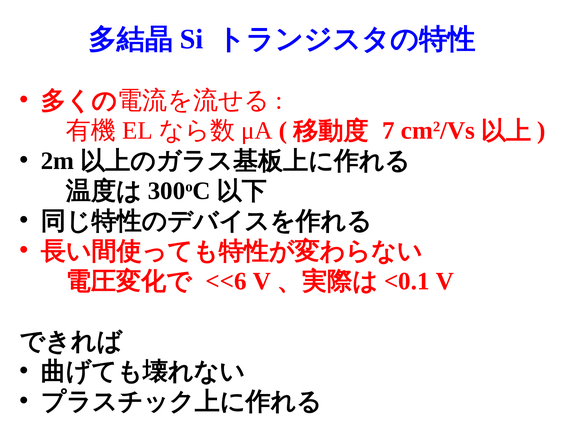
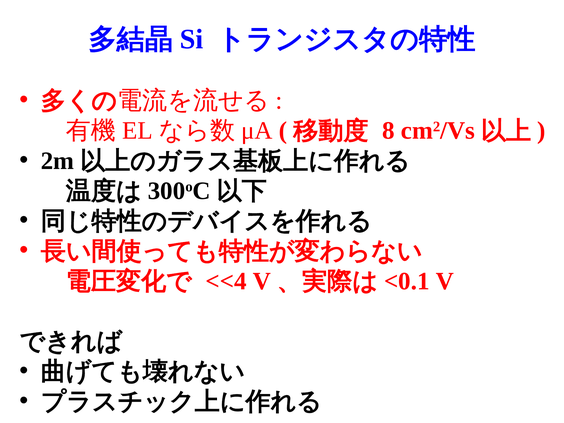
7: 7 -> 8
<<6: <<6 -> <<4
